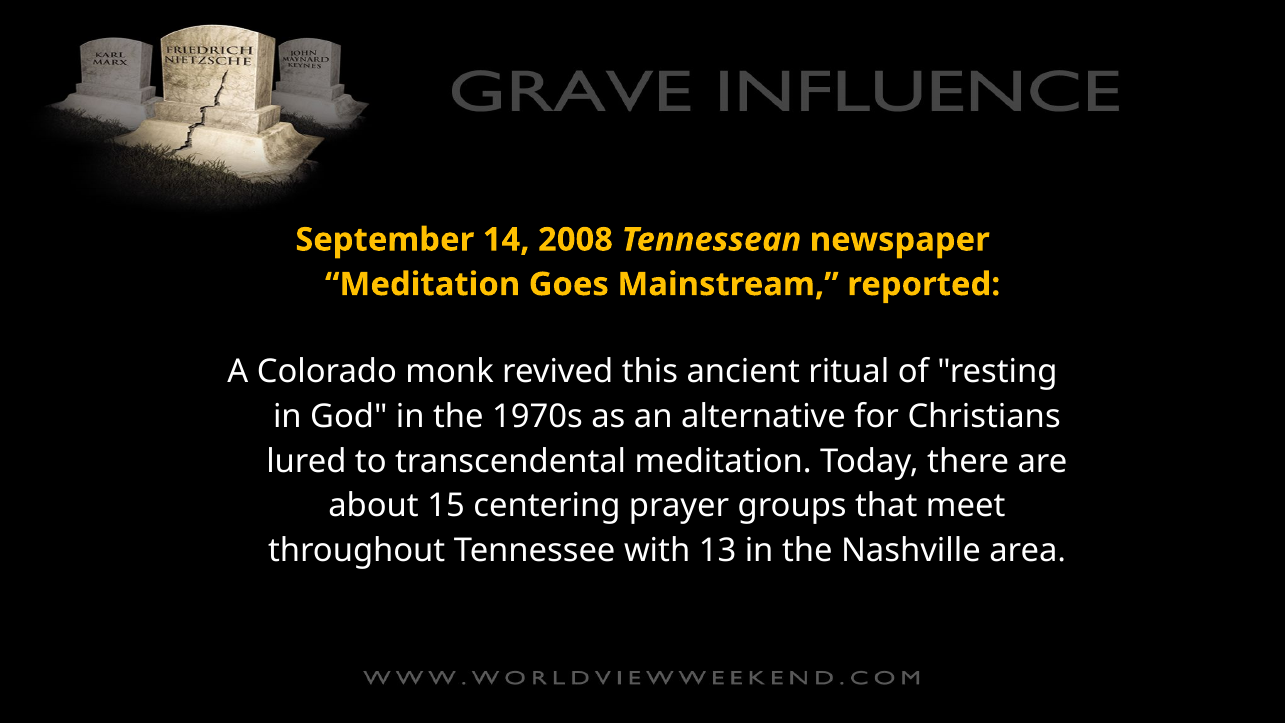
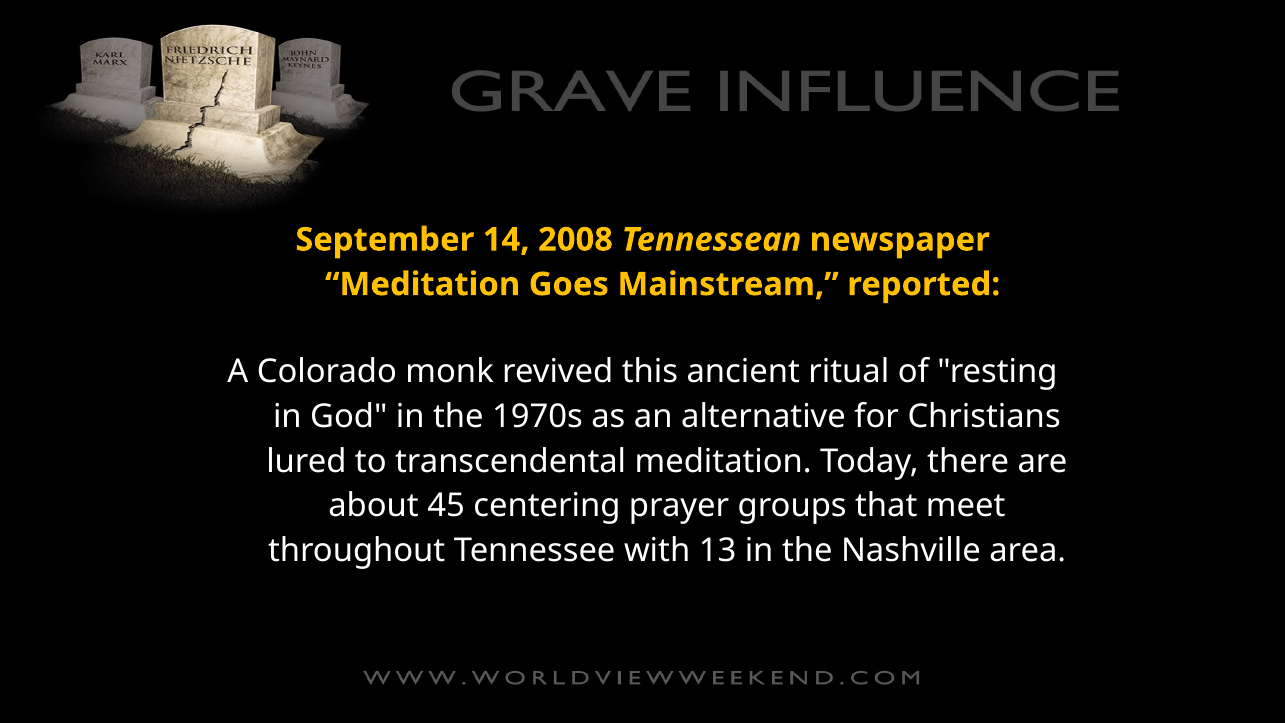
15: 15 -> 45
